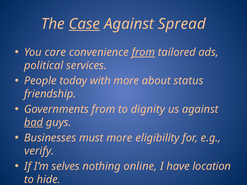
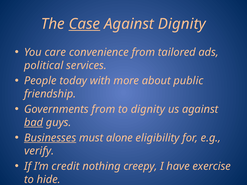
Against Spread: Spread -> Dignity
from at (143, 52) underline: present -> none
status: status -> public
Businesses underline: none -> present
must more: more -> alone
selves: selves -> credit
online: online -> creepy
location: location -> exercise
